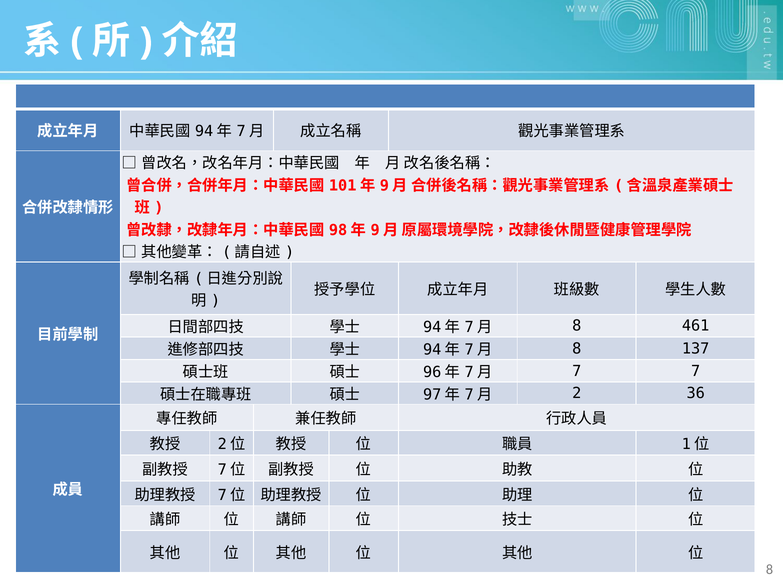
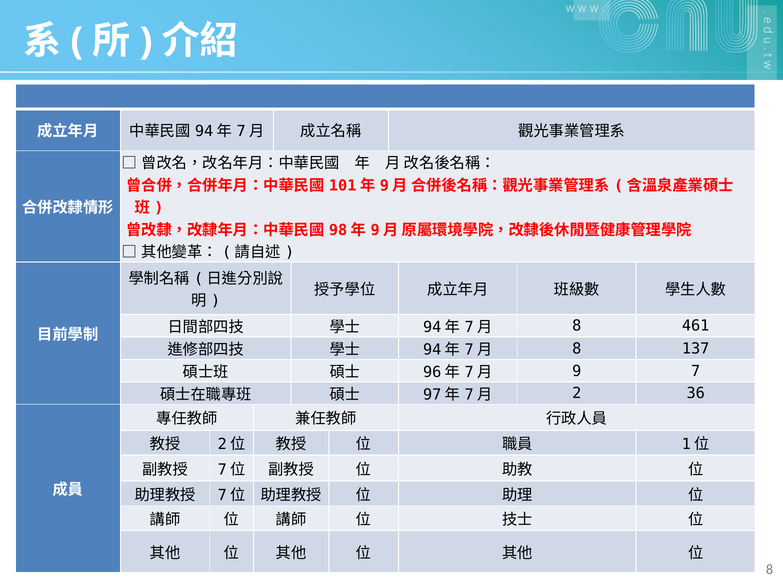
7 at (577, 371): 7 -> 9
